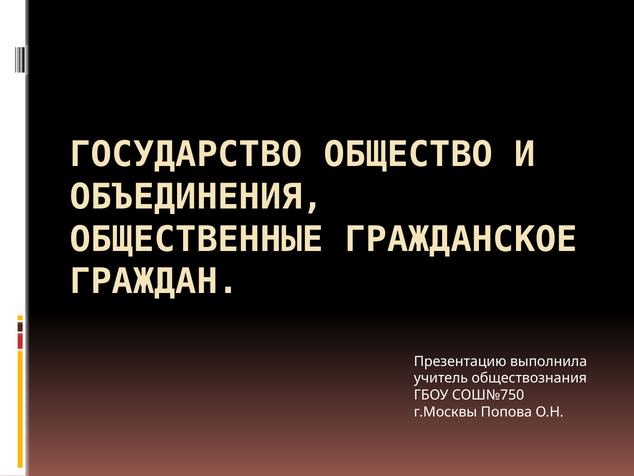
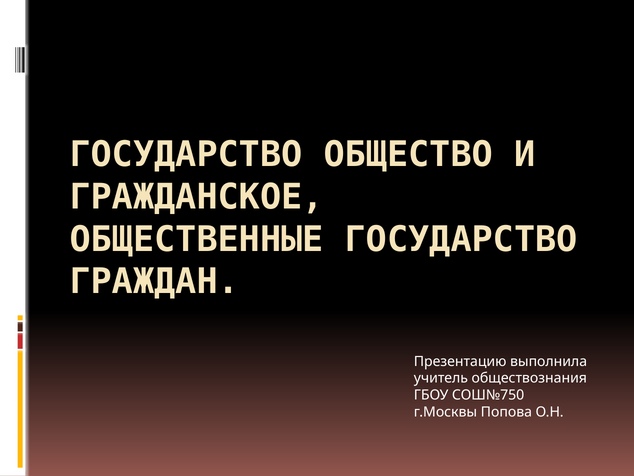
ОБЪЕДИНЕНИЯ: ОБЪЕДИНЕНИЯ -> ГРАЖДАНСКОЕ
ОБЩЕСТВЕННЫЕ ГРАЖДАНСКОЕ: ГРАЖДАНСКОЕ -> ГОСУДАРСТВО
